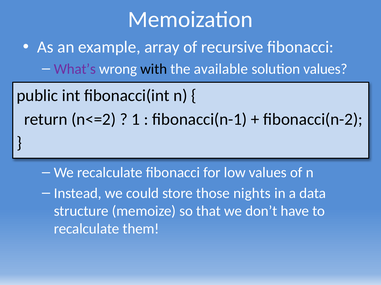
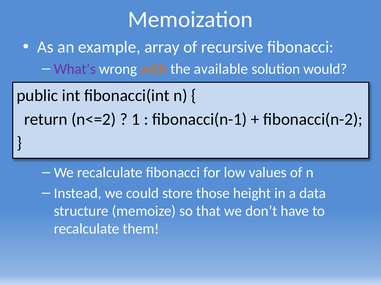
with colour: black -> orange
solution values: values -> would
nights: nights -> height
